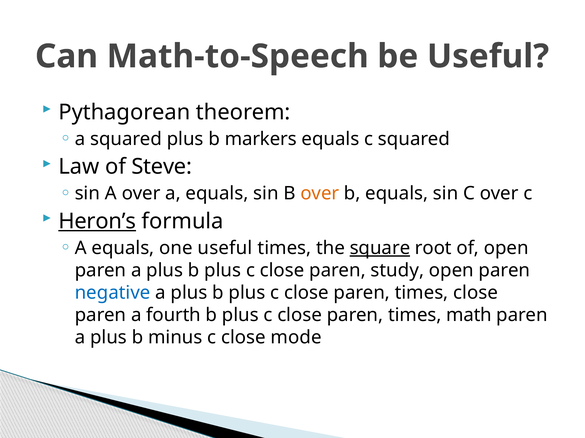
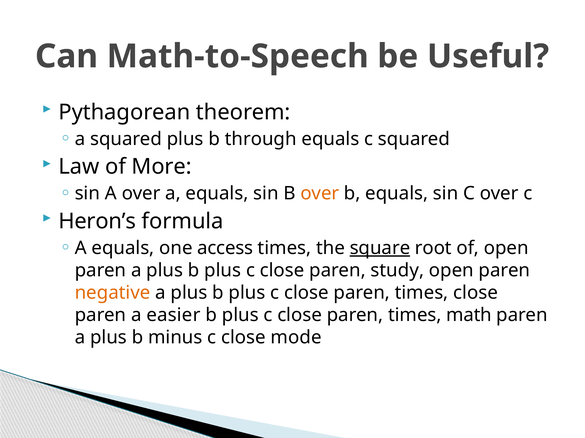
markers: markers -> through
Steve: Steve -> More
Heron’s underline: present -> none
one useful: useful -> access
negative colour: blue -> orange
fourth: fourth -> easier
